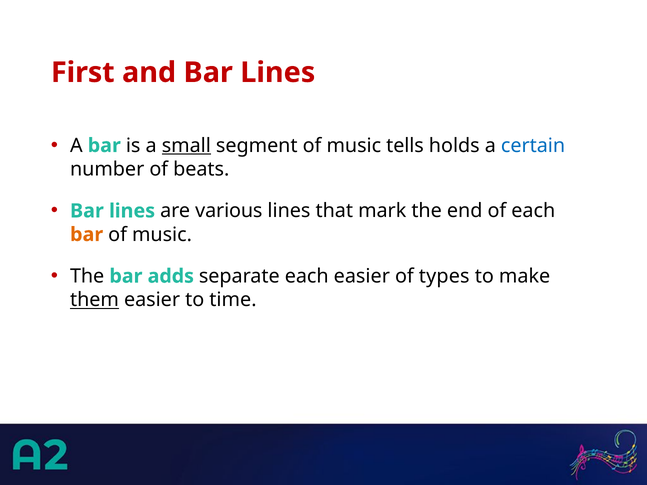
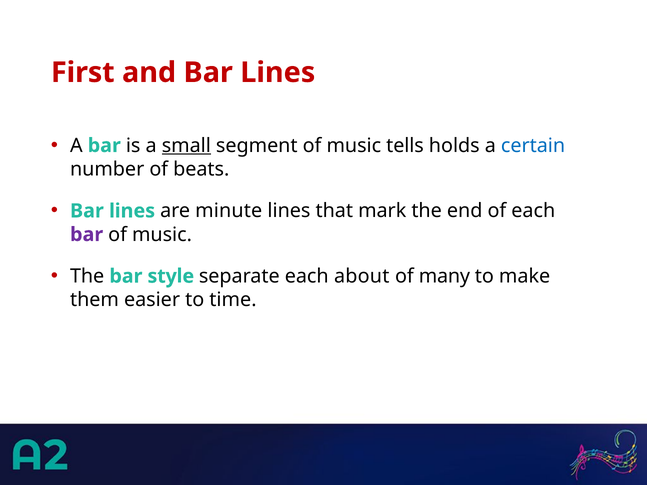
various: various -> minute
bar at (87, 235) colour: orange -> purple
adds: adds -> style
each easier: easier -> about
types: types -> many
them underline: present -> none
